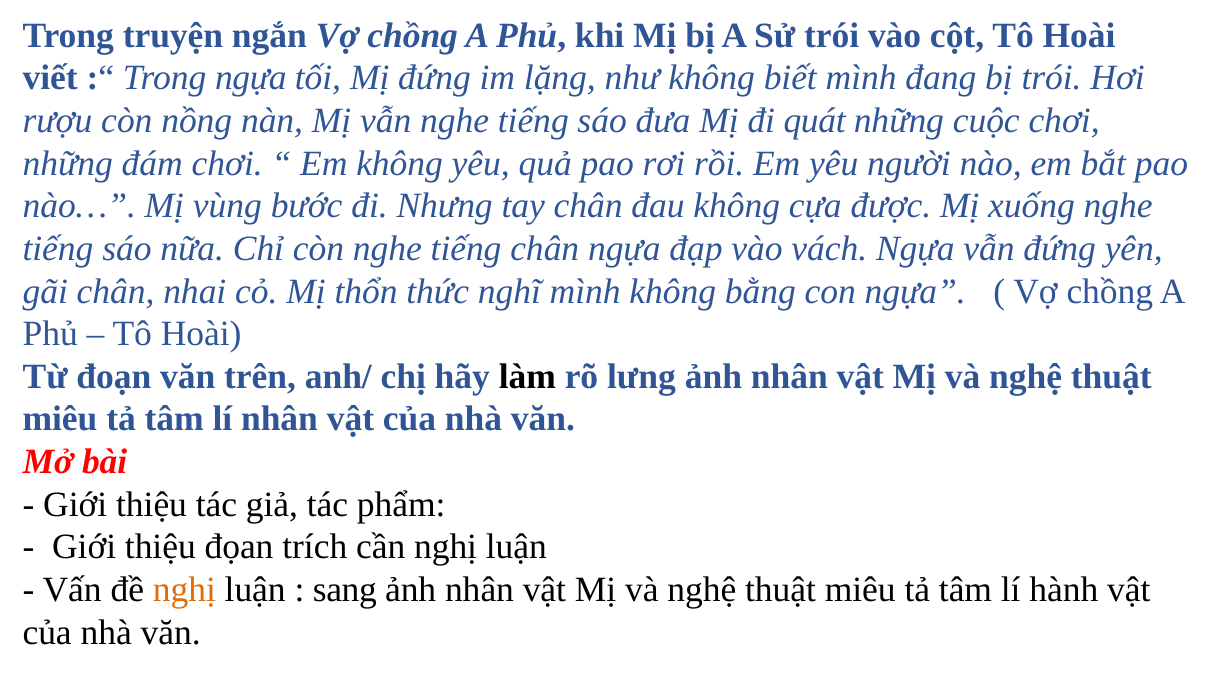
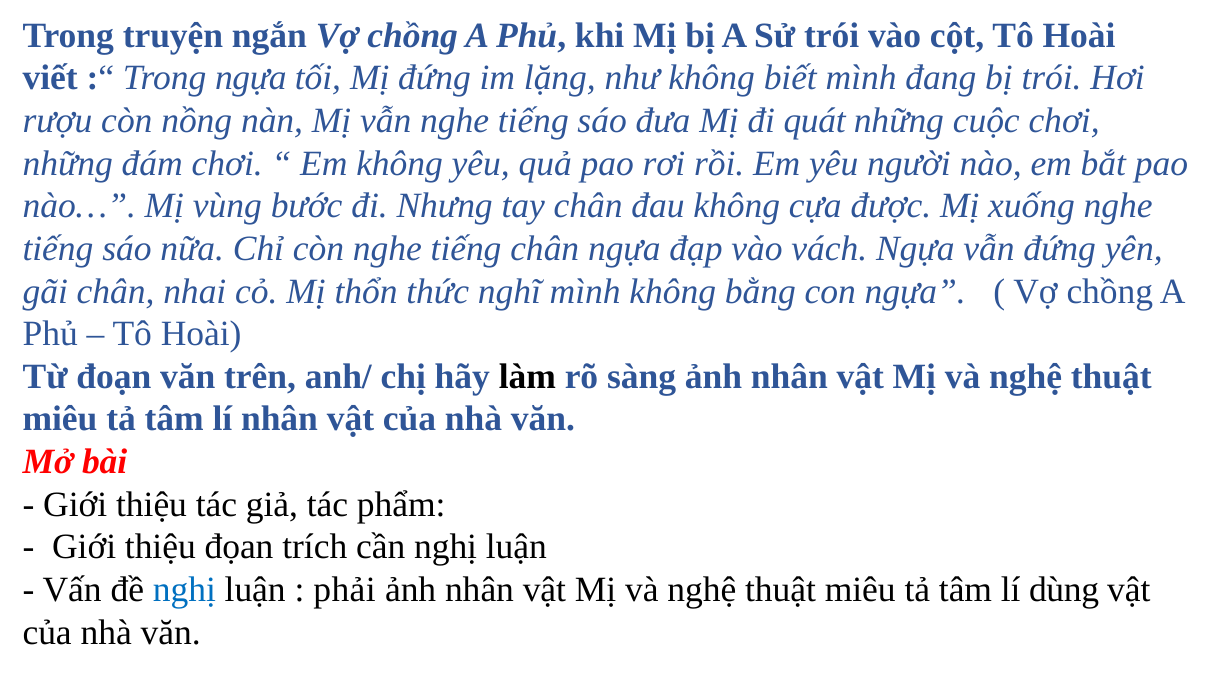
lưng: lưng -> sàng
nghị at (184, 590) colour: orange -> blue
sang: sang -> phải
hành: hành -> dùng
